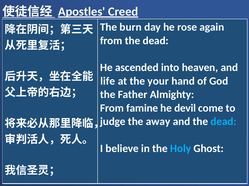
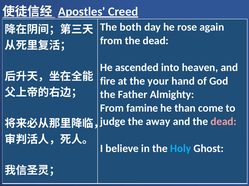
burn: burn -> both
life: life -> fire
devil: devil -> than
dead at (224, 122) colour: light blue -> pink
